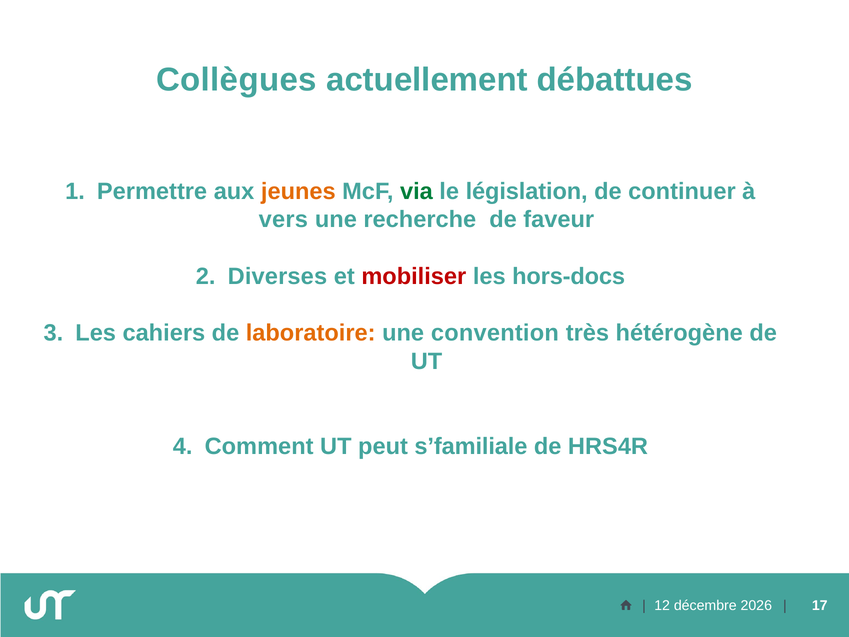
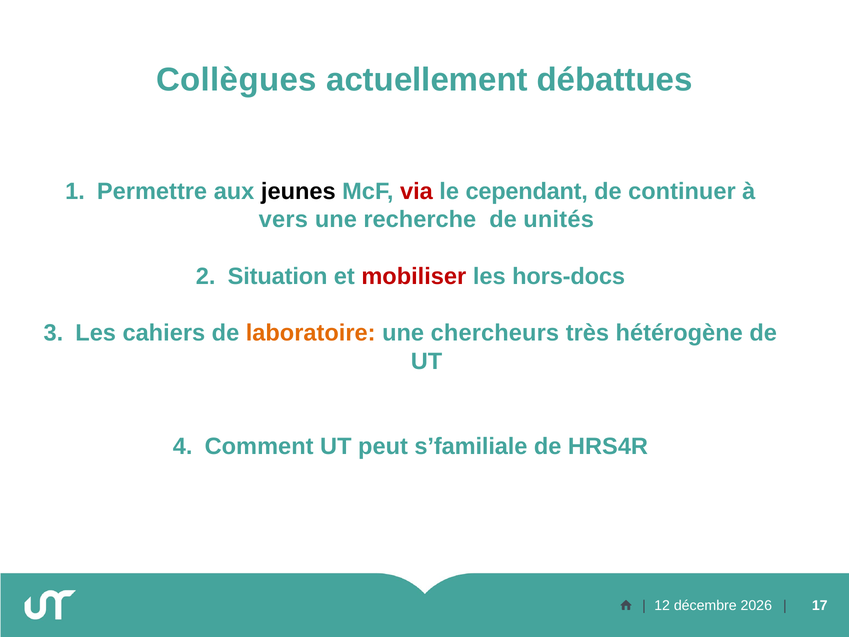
jeunes colour: orange -> black
via colour: green -> red
législation: législation -> cependant
faveur: faveur -> unités
Diverses: Diverses -> Situation
convention: convention -> chercheurs
